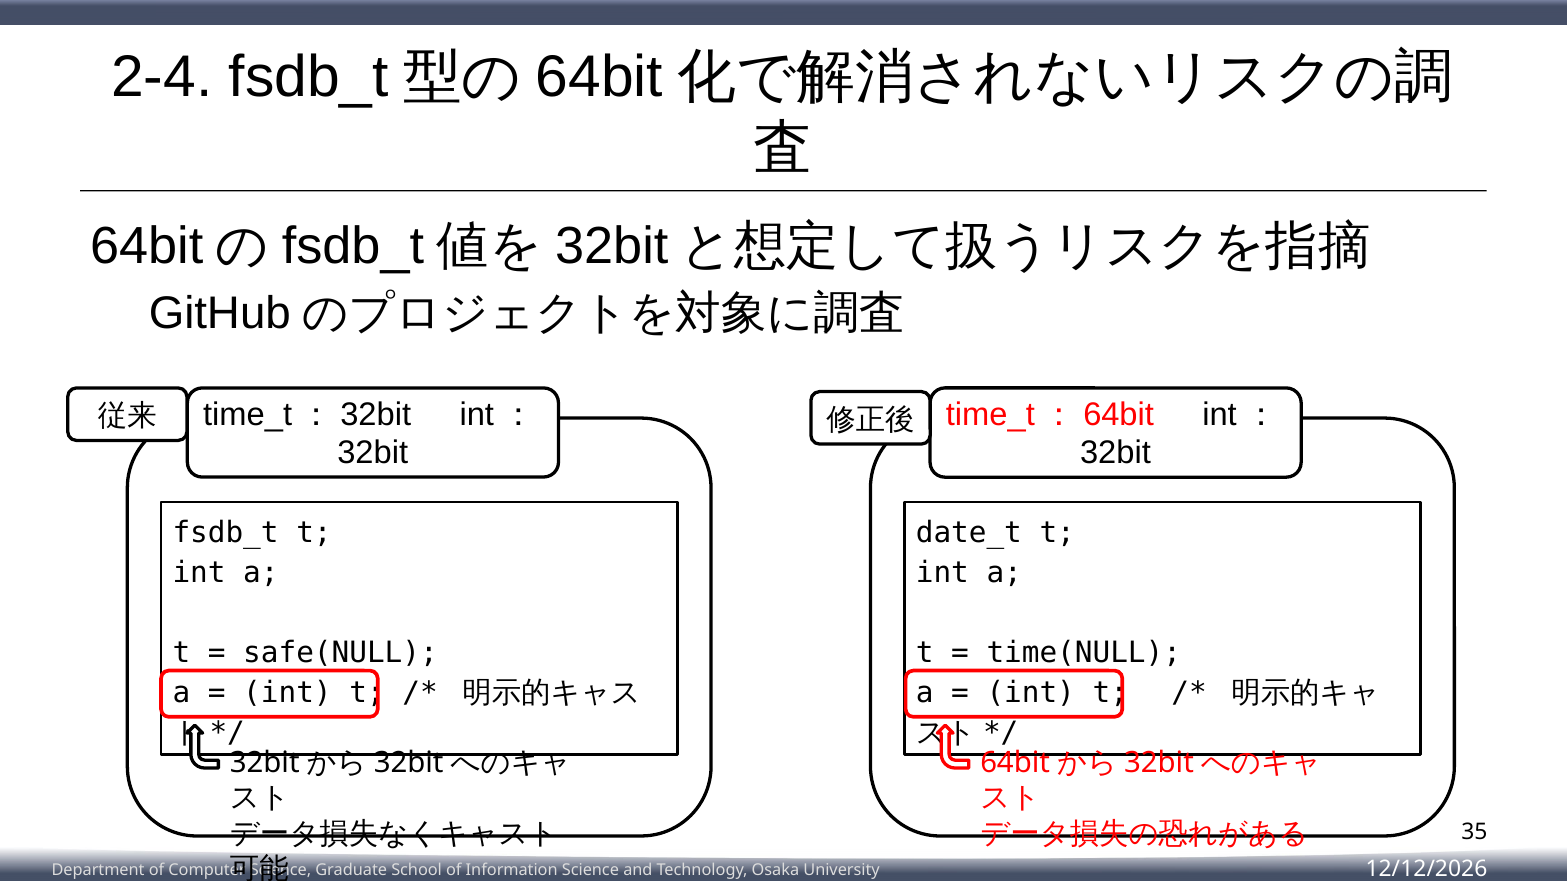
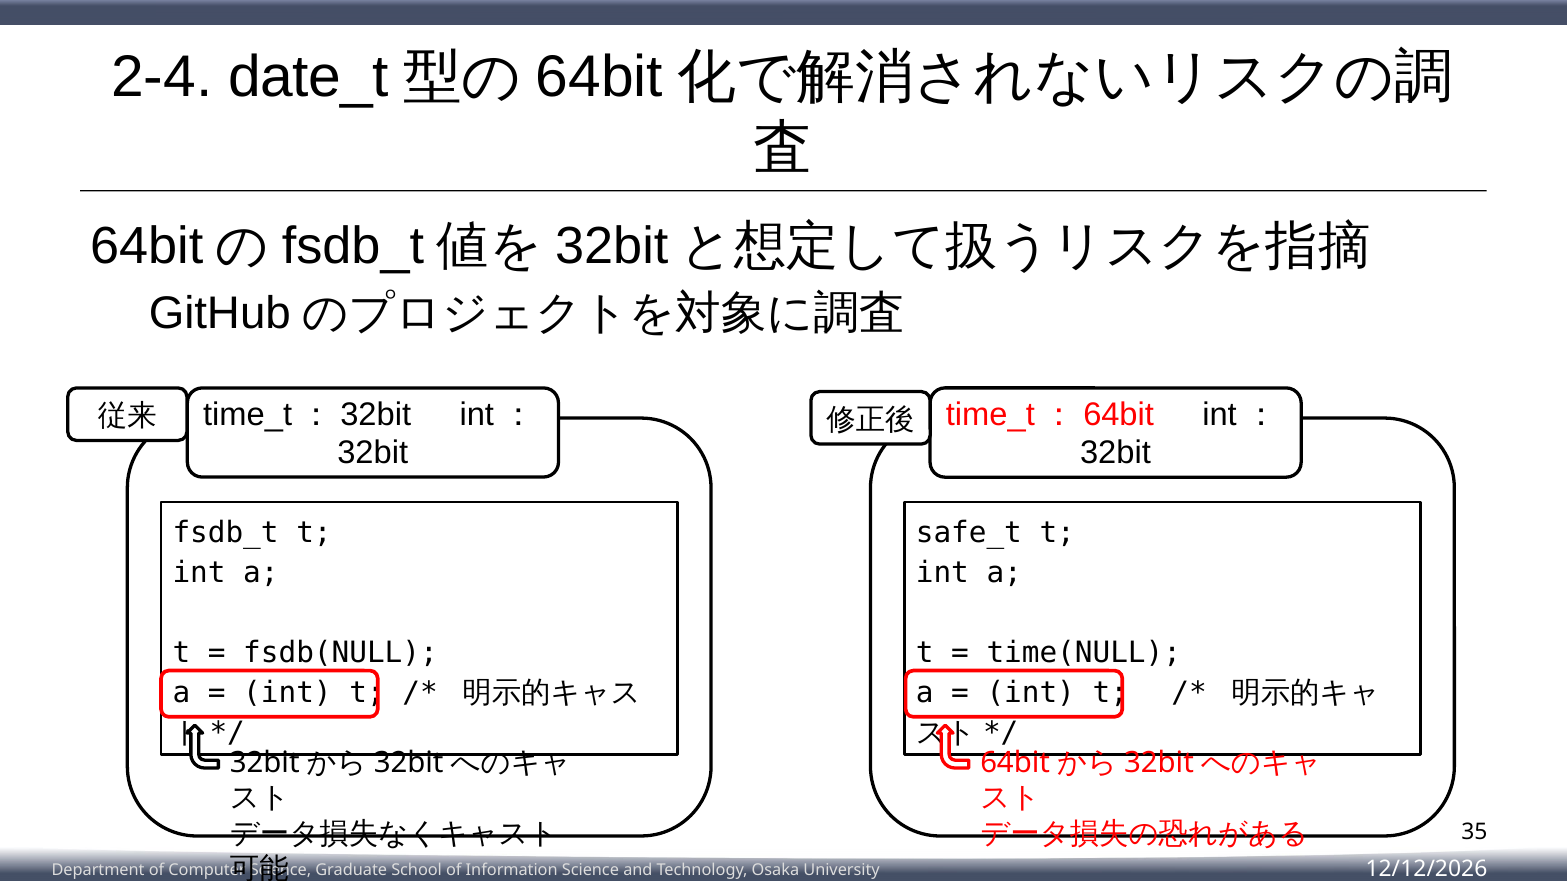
2-4 fsdb_t: fsdb_t -> date_t
date_t: date_t -> safe_t
safe(NULL: safe(NULL -> fsdb(NULL
